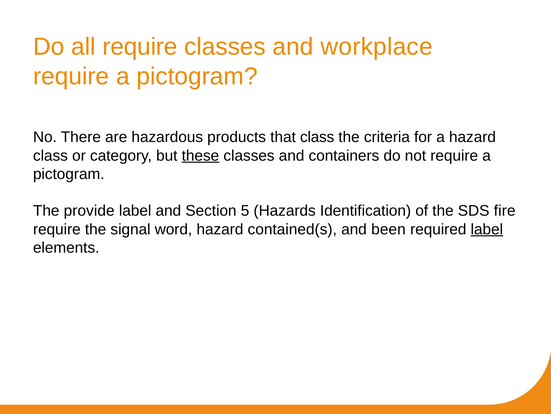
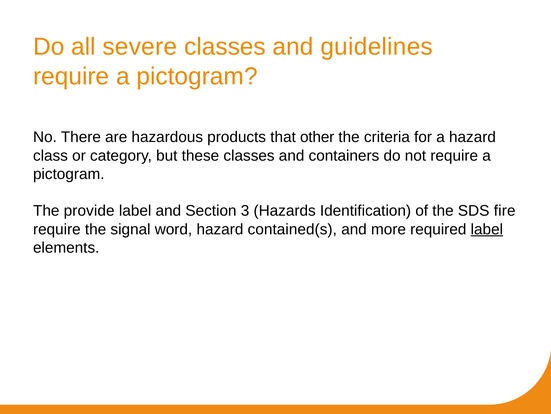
all require: require -> severe
workplace: workplace -> guidelines
that class: class -> other
these underline: present -> none
5: 5 -> 3
been: been -> more
